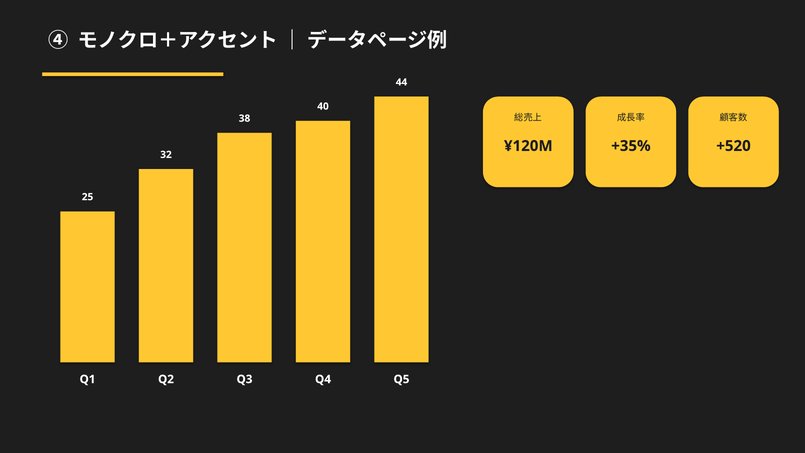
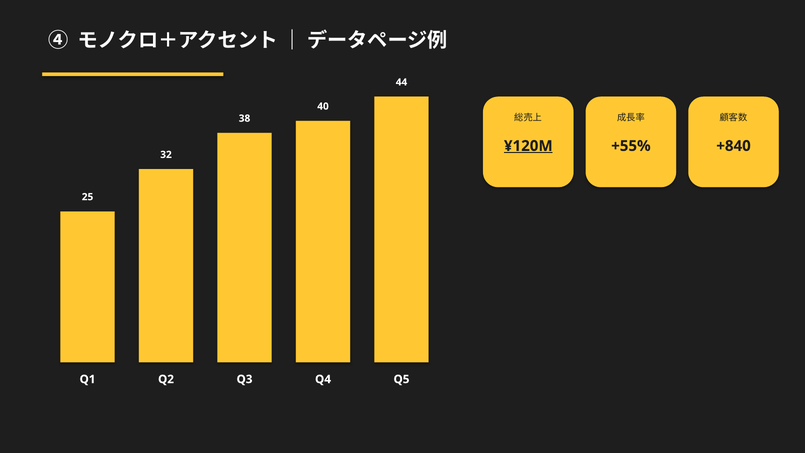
¥120M underline: none -> present
+35%: +35% -> +55%
+520: +520 -> +840
